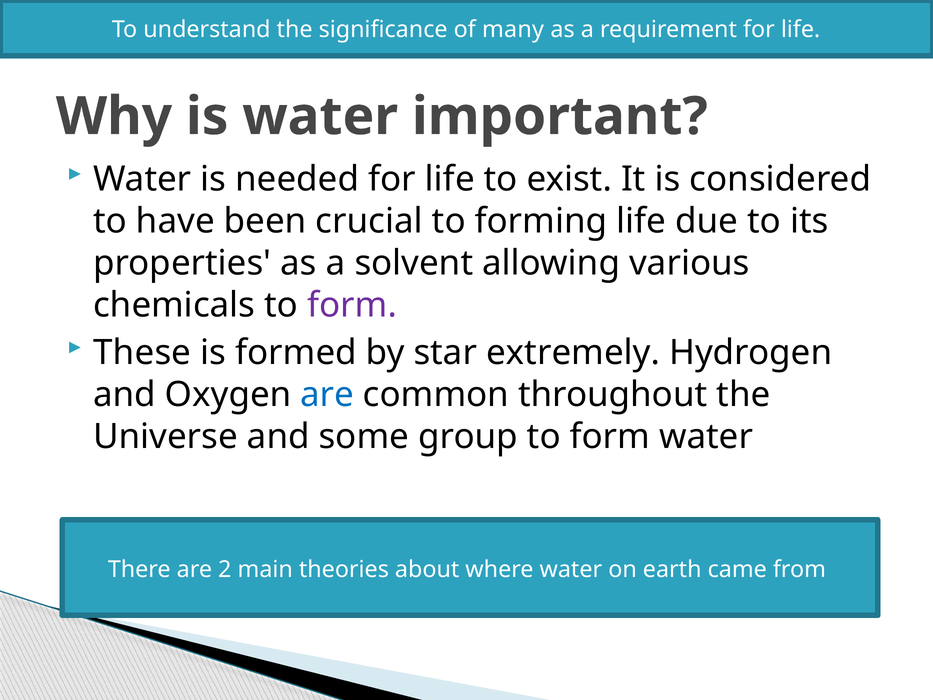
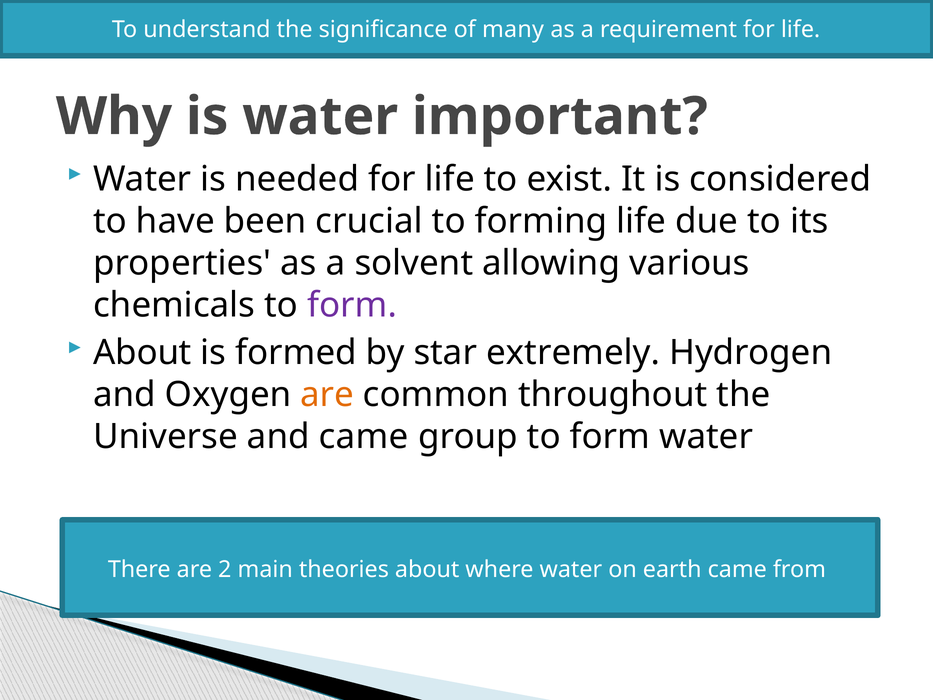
These at (142, 352): These -> About
are at (327, 394) colour: blue -> orange
and some: some -> came
